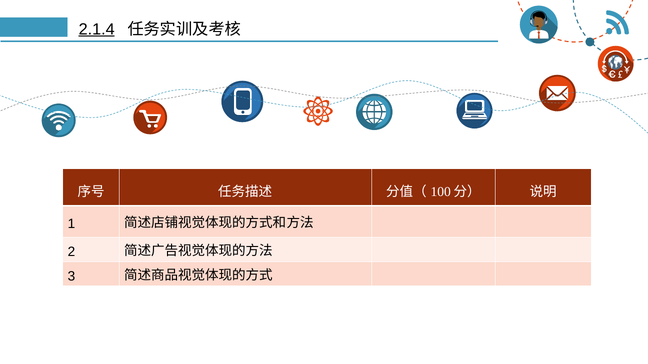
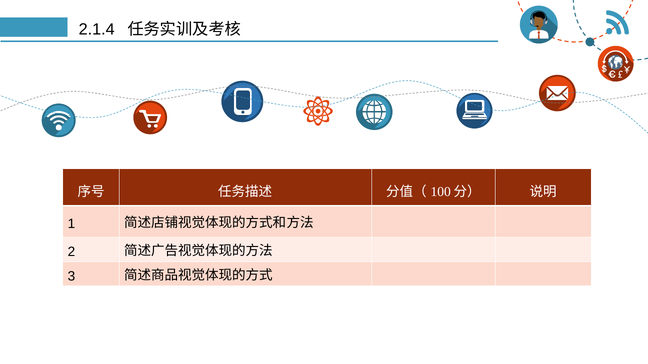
2.1.4 underline: present -> none
